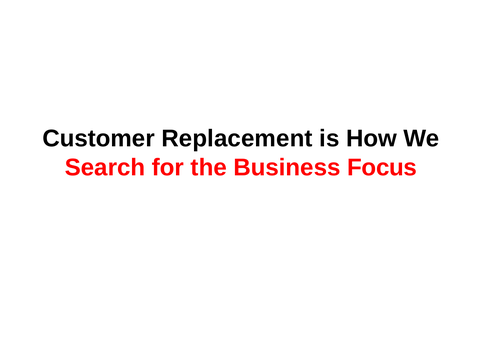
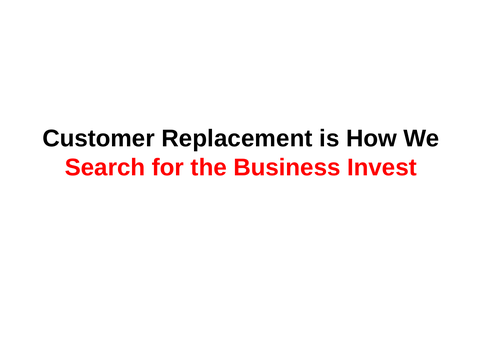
Focus: Focus -> Invest
